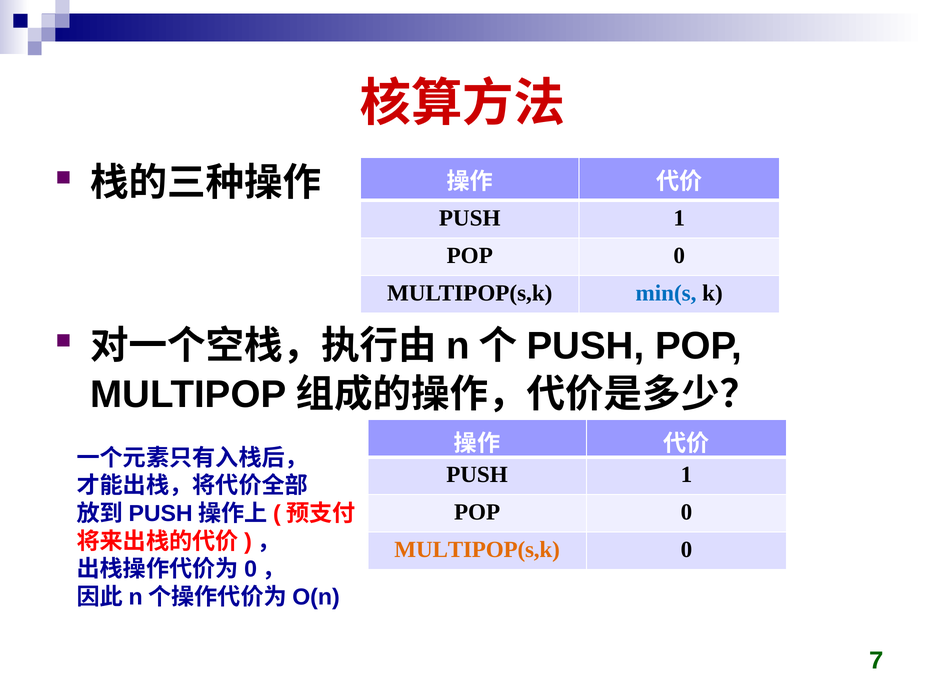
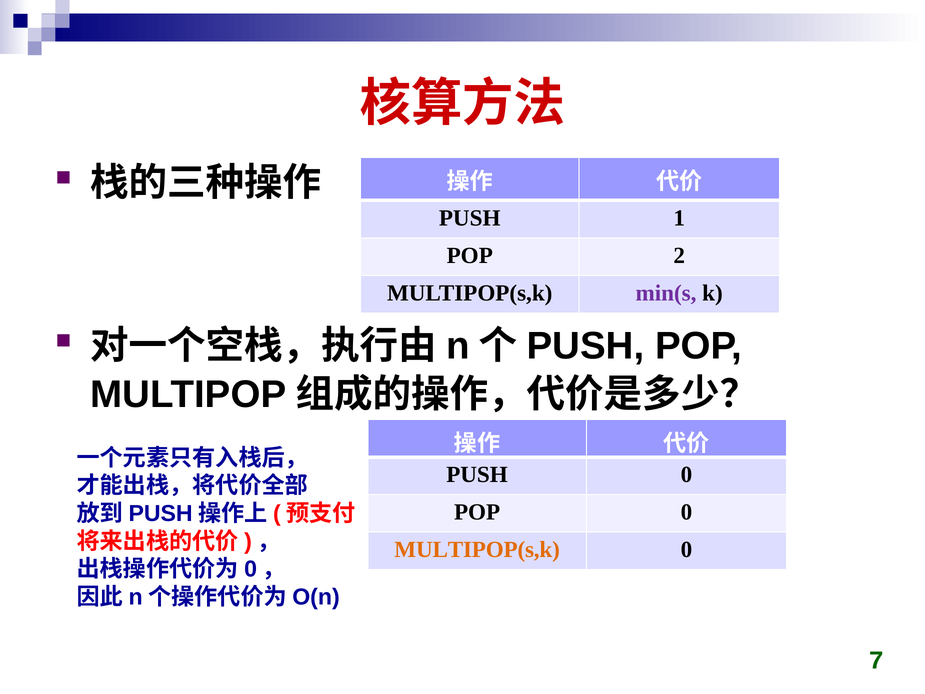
0 at (679, 255): 0 -> 2
min(s colour: blue -> purple
1 at (686, 475): 1 -> 0
